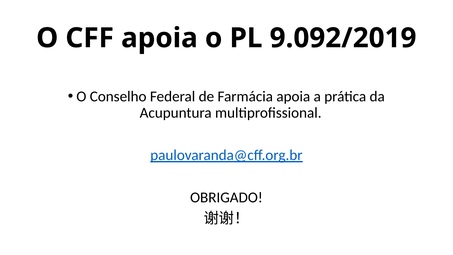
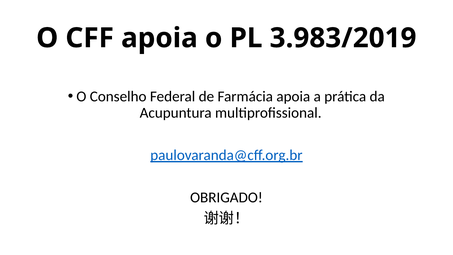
9.092/2019: 9.092/2019 -> 3.983/2019
